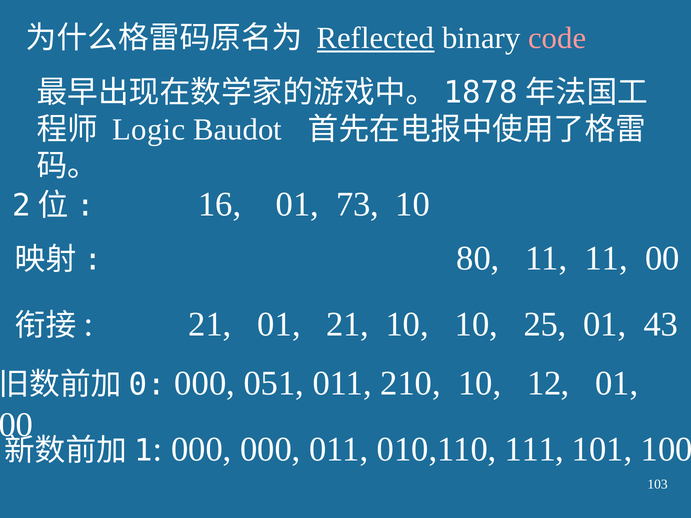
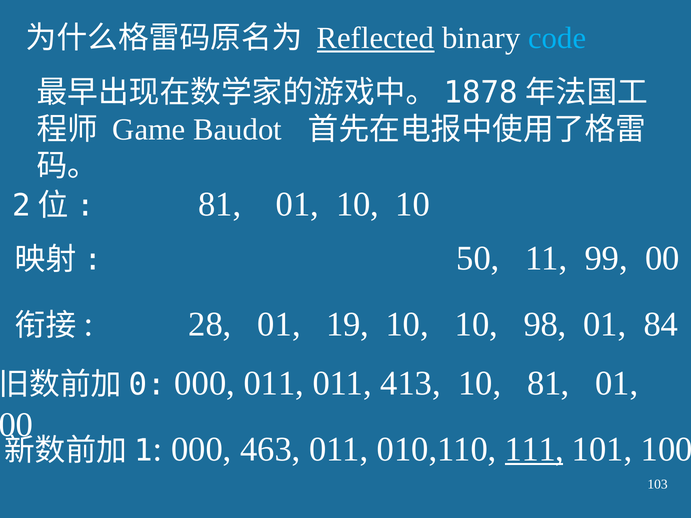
code colour: pink -> light blue
Logic: Logic -> Game
16 at (220, 205): 16 -> 81
01 73: 73 -> 10
80: 80 -> 50
11 11: 11 -> 99
21 at (210, 324): 21 -> 28
01 21: 21 -> 19
25: 25 -> 98
43: 43 -> 84
000 051: 051 -> 011
210: 210 -> 413
10 12: 12 -> 81
000 000: 000 -> 463
111 underline: none -> present
